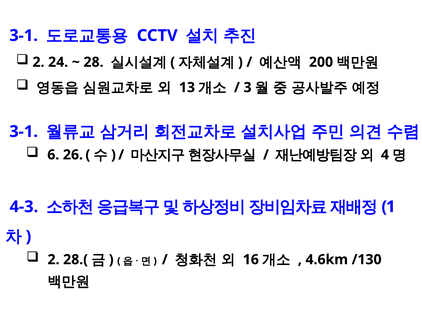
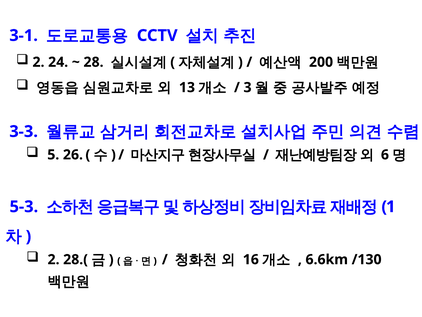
3-1 at (24, 131): 3-1 -> 3-3
6: 6 -> 5
4: 4 -> 6
4-3: 4-3 -> 5-3
4.6km: 4.6km -> 6.6km
